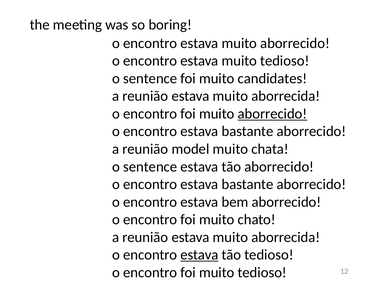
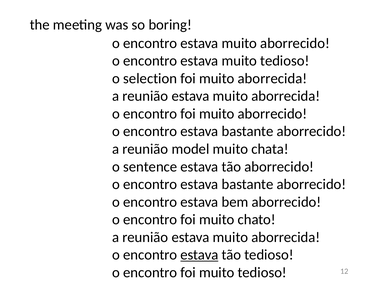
sentence at (150, 78): sentence -> selection
foi muito candidates: candidates -> aborrecida
aborrecido at (272, 114) underline: present -> none
